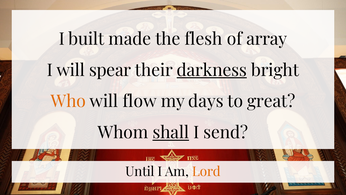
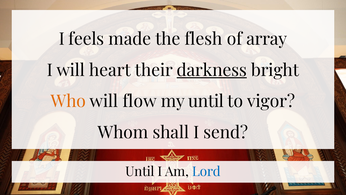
built: built -> feels
spear: spear -> heart
my days: days -> until
great: great -> vigor
shall underline: present -> none
Lord colour: orange -> blue
